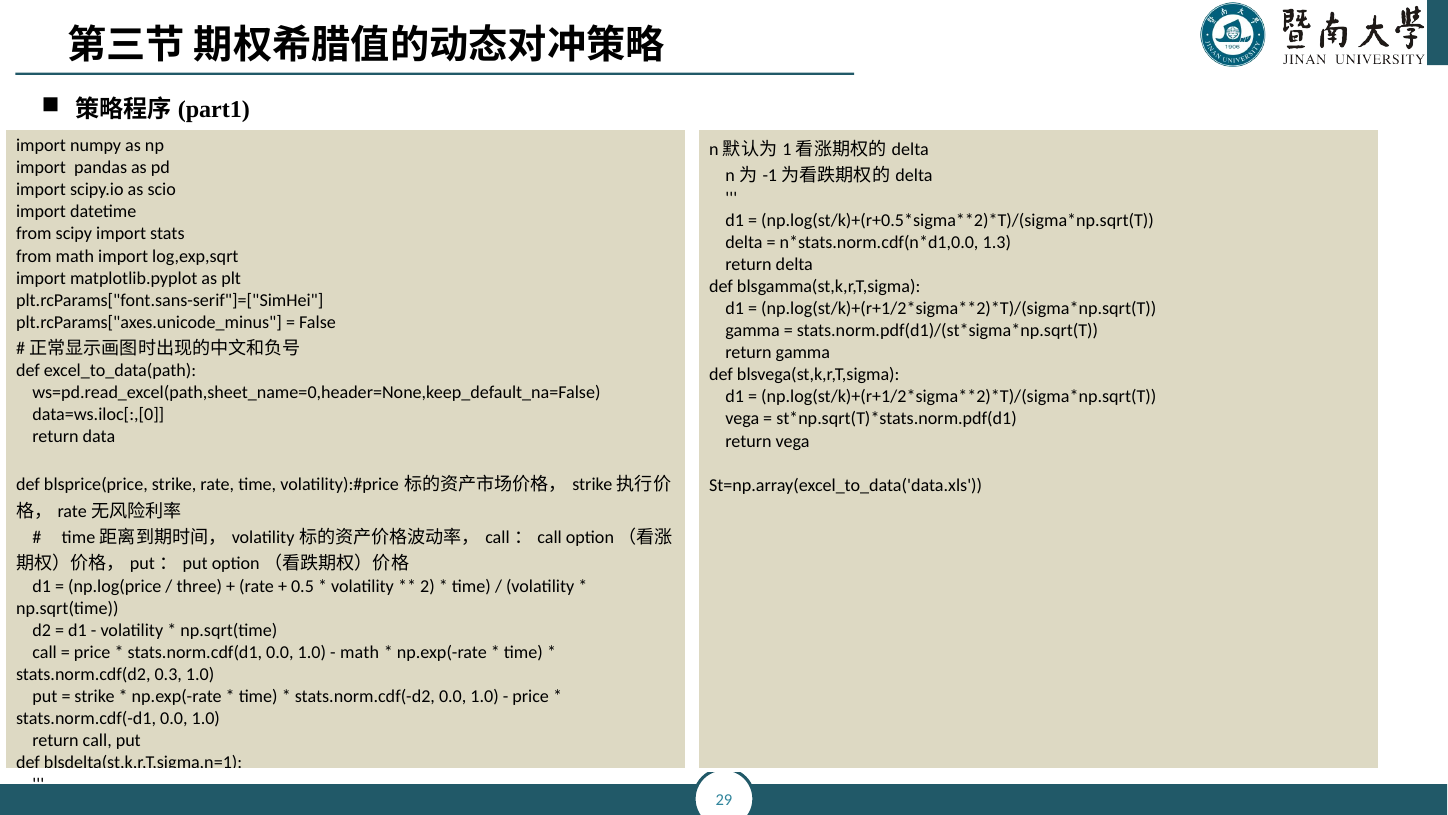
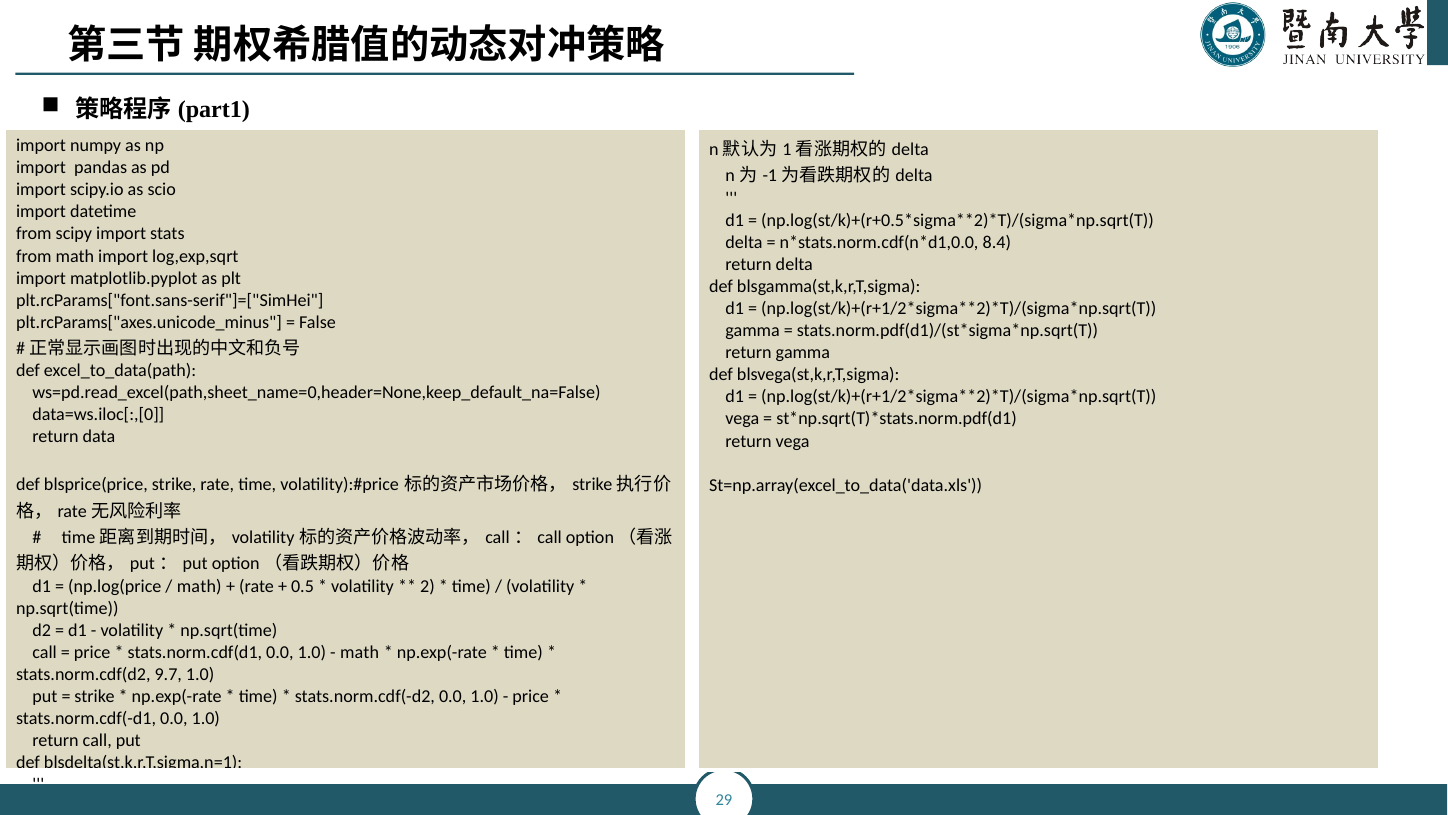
1.3: 1.3 -> 8.4
three at (199, 586): three -> math
0.3: 0.3 -> 9.7
